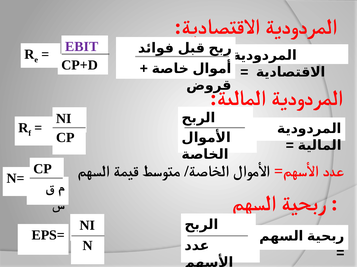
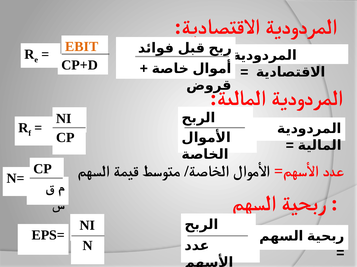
EBIT colour: purple -> orange
